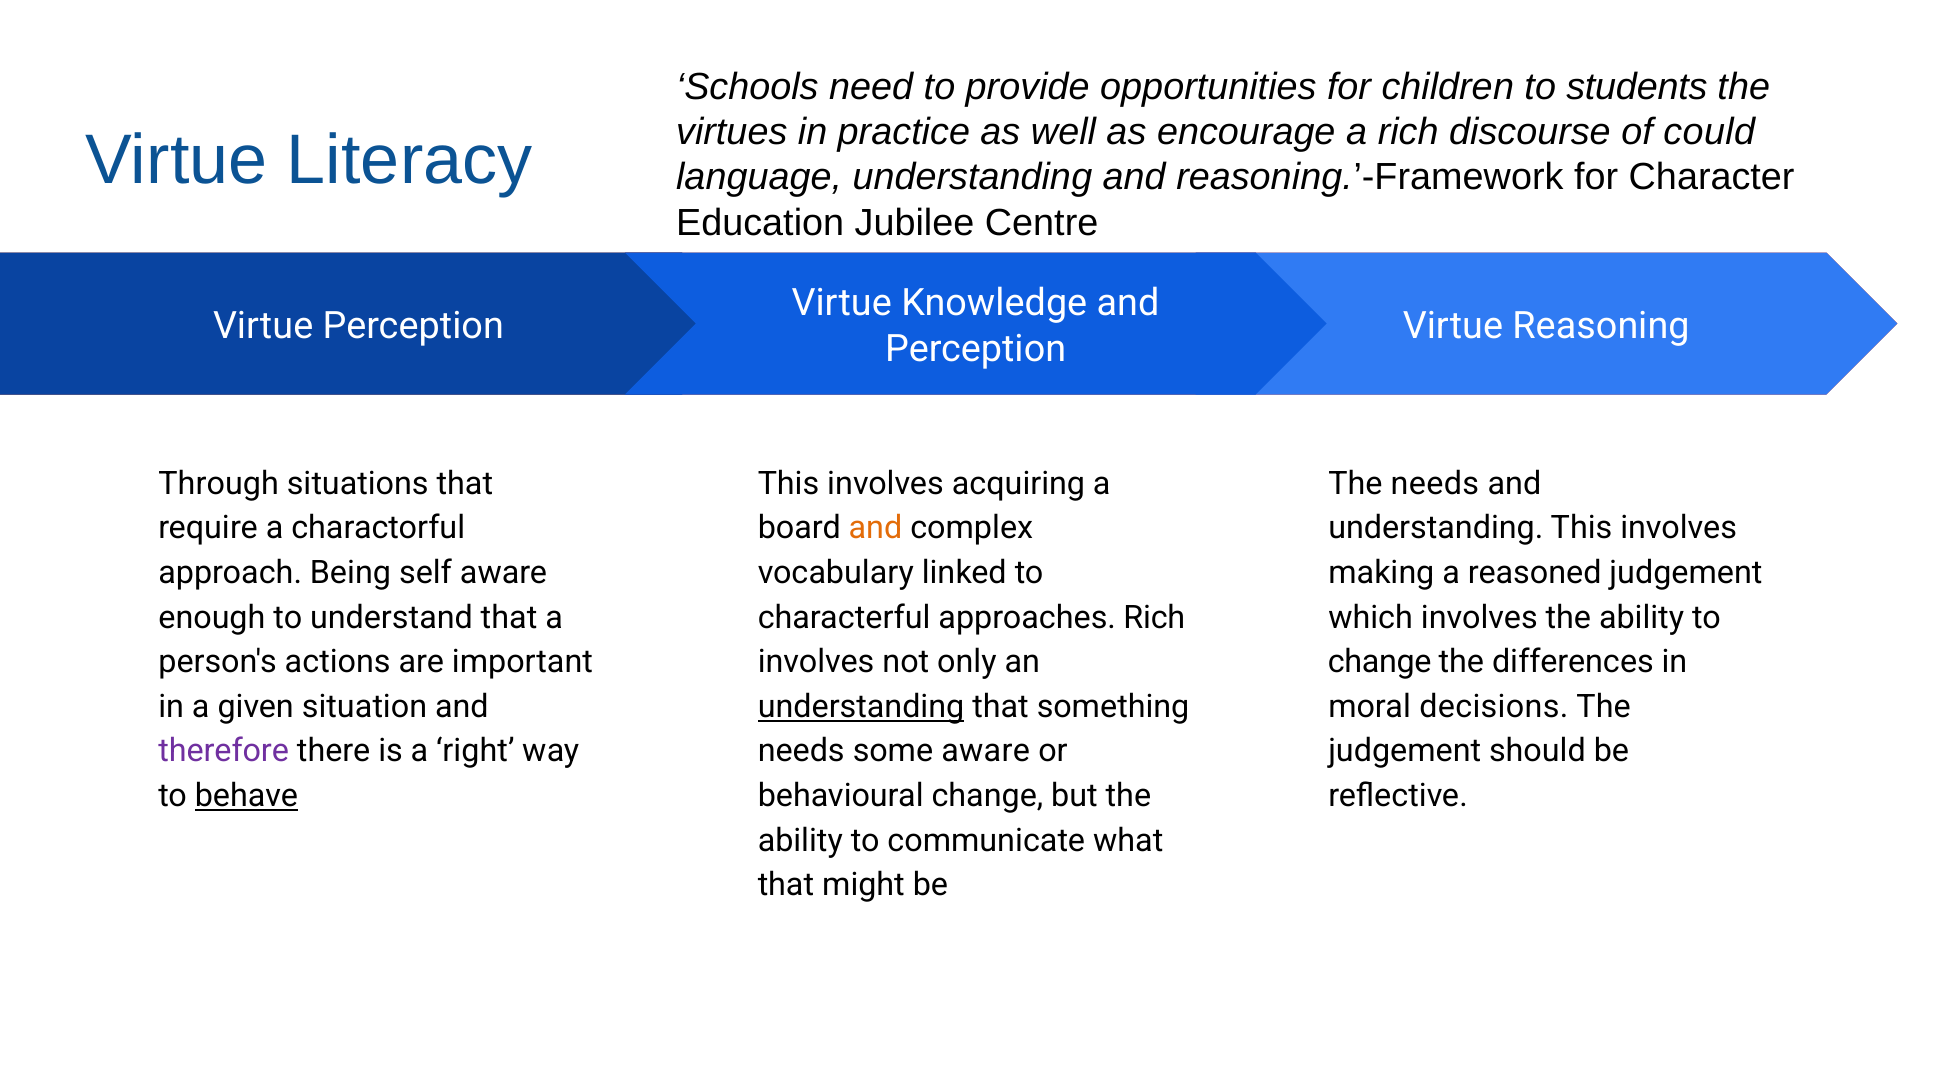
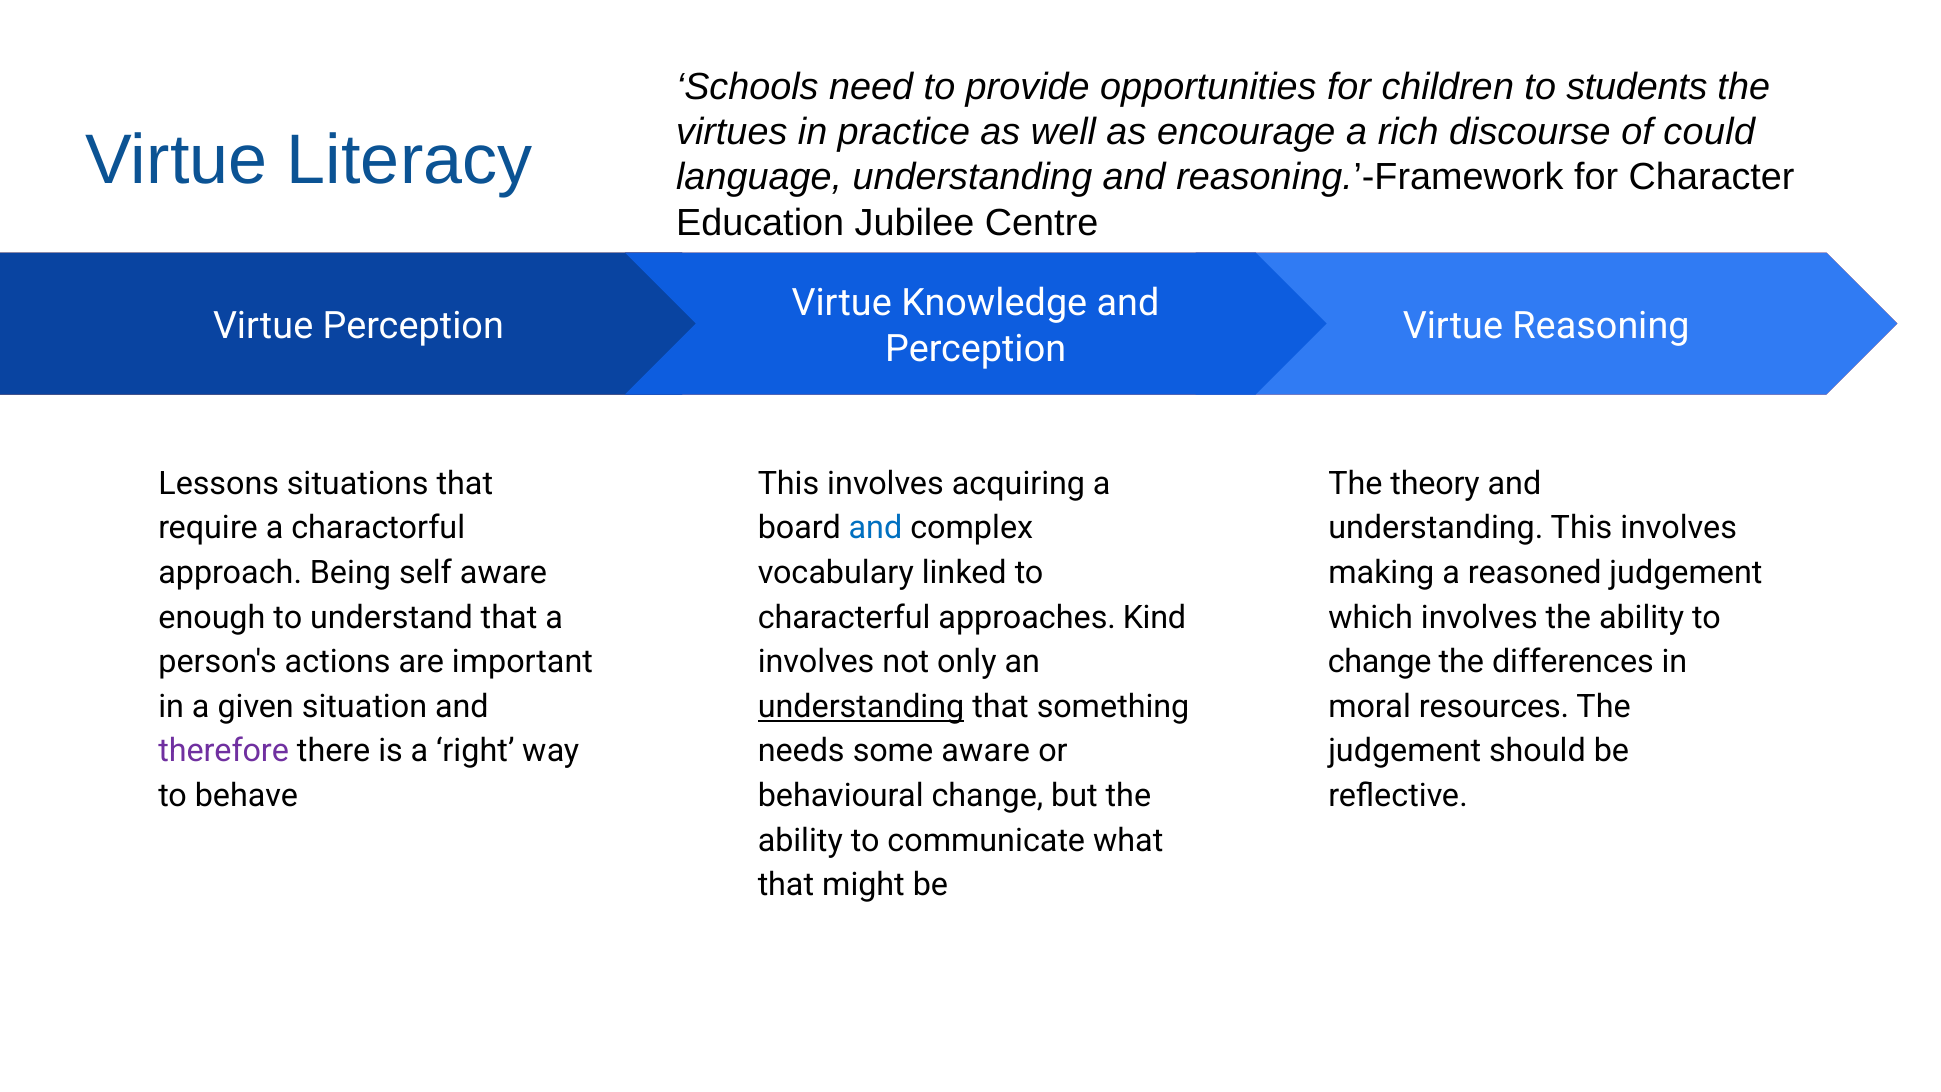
Through: Through -> Lessons
The needs: needs -> theory
and at (875, 528) colour: orange -> blue
approaches Rich: Rich -> Kind
decisions: decisions -> resources
behave underline: present -> none
